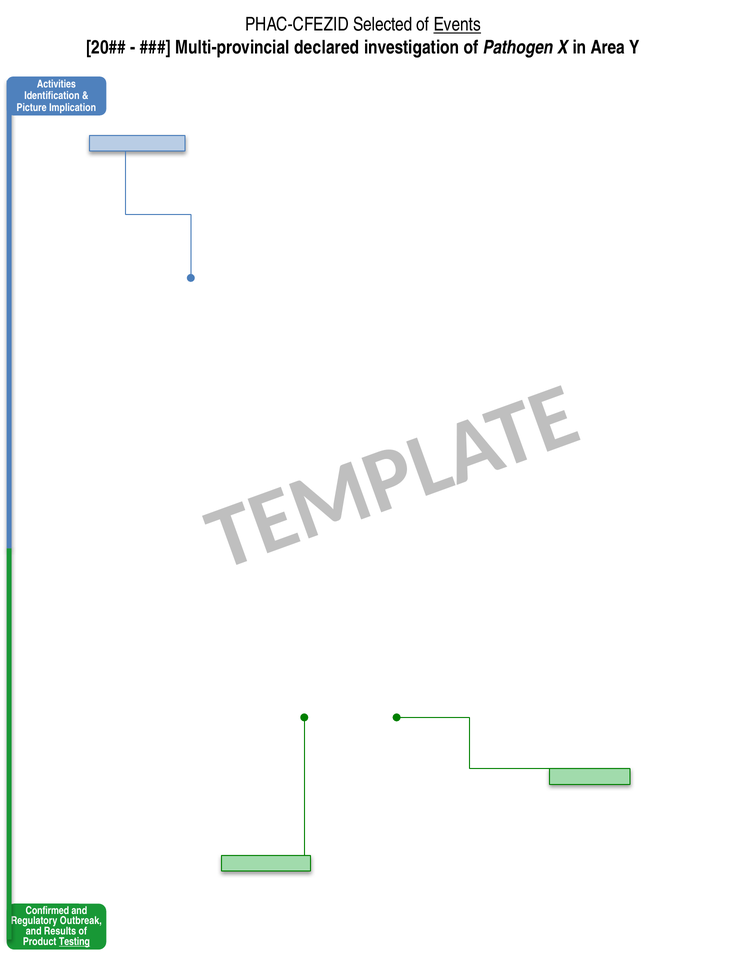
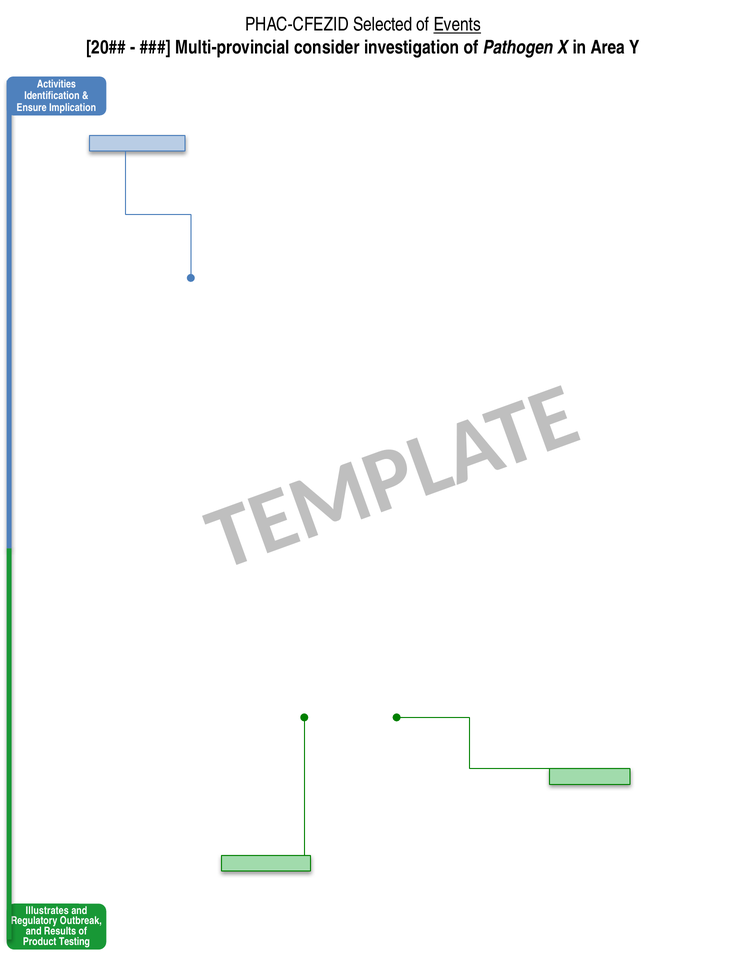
declared: declared -> consider
Picture: Picture -> Ensure
Confirmed: Confirmed -> Illustrates
Testing underline: present -> none
